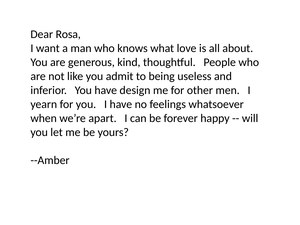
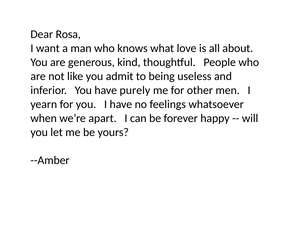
design: design -> purely
